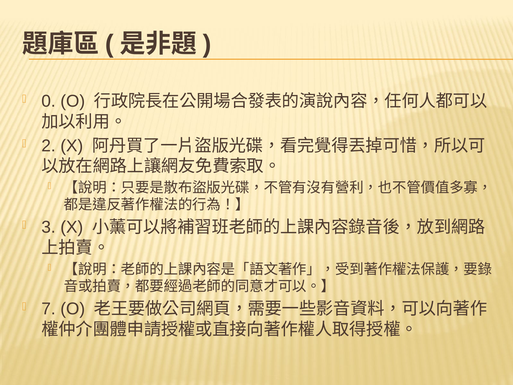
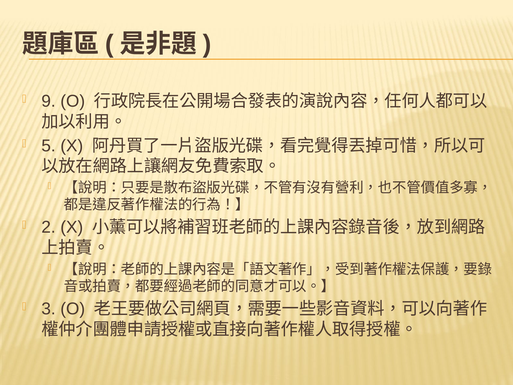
0: 0 -> 9
2: 2 -> 5
3: 3 -> 2
7: 7 -> 3
